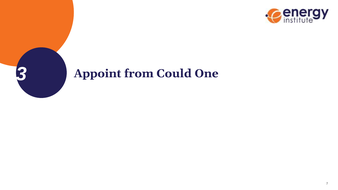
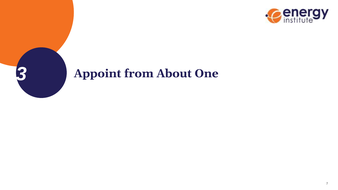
Could: Could -> About
